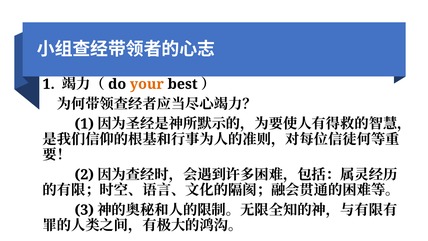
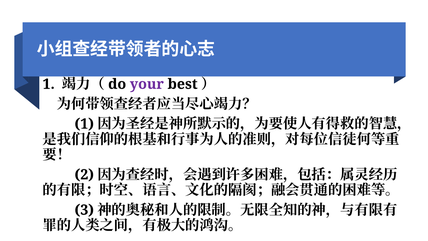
your colour: orange -> purple
